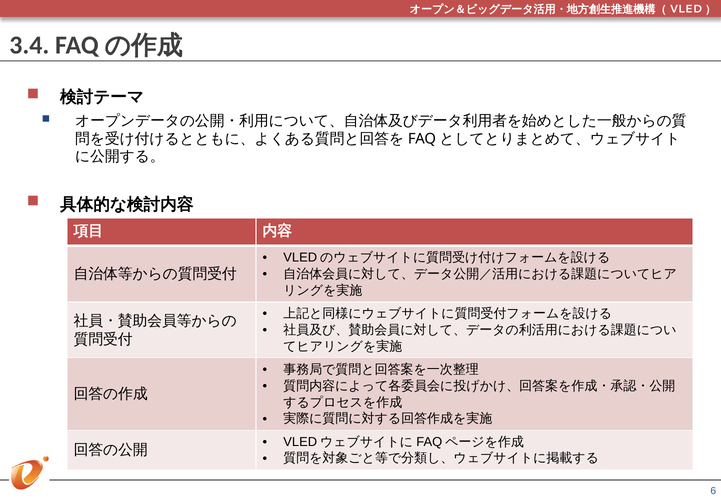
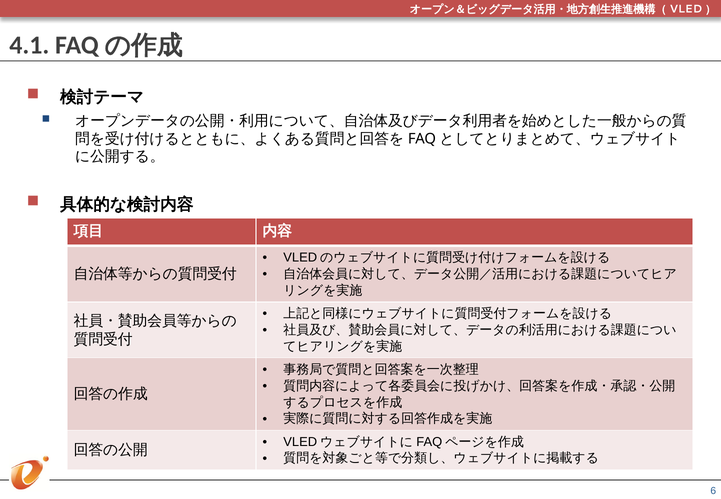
3.4: 3.4 -> 4.1
